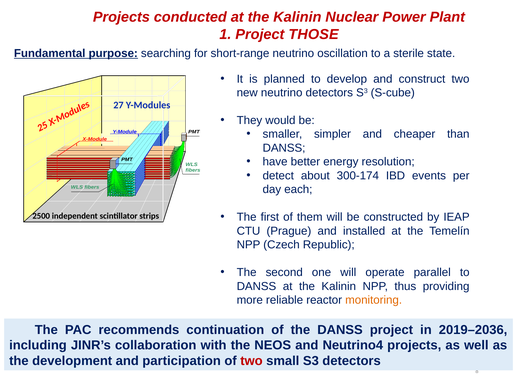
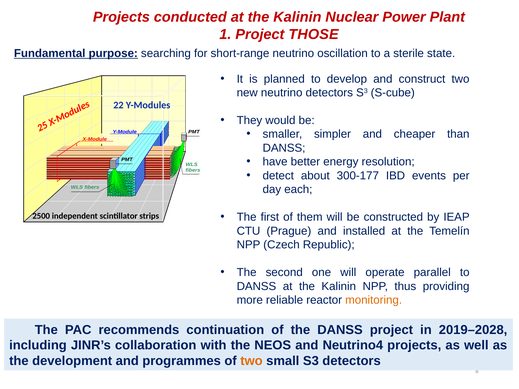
27: 27 -> 22
300-174: 300-174 -> 300-177
2019–2036: 2019–2036 -> 2019–2028
participation: participation -> programmes
two at (251, 361) colour: red -> orange
